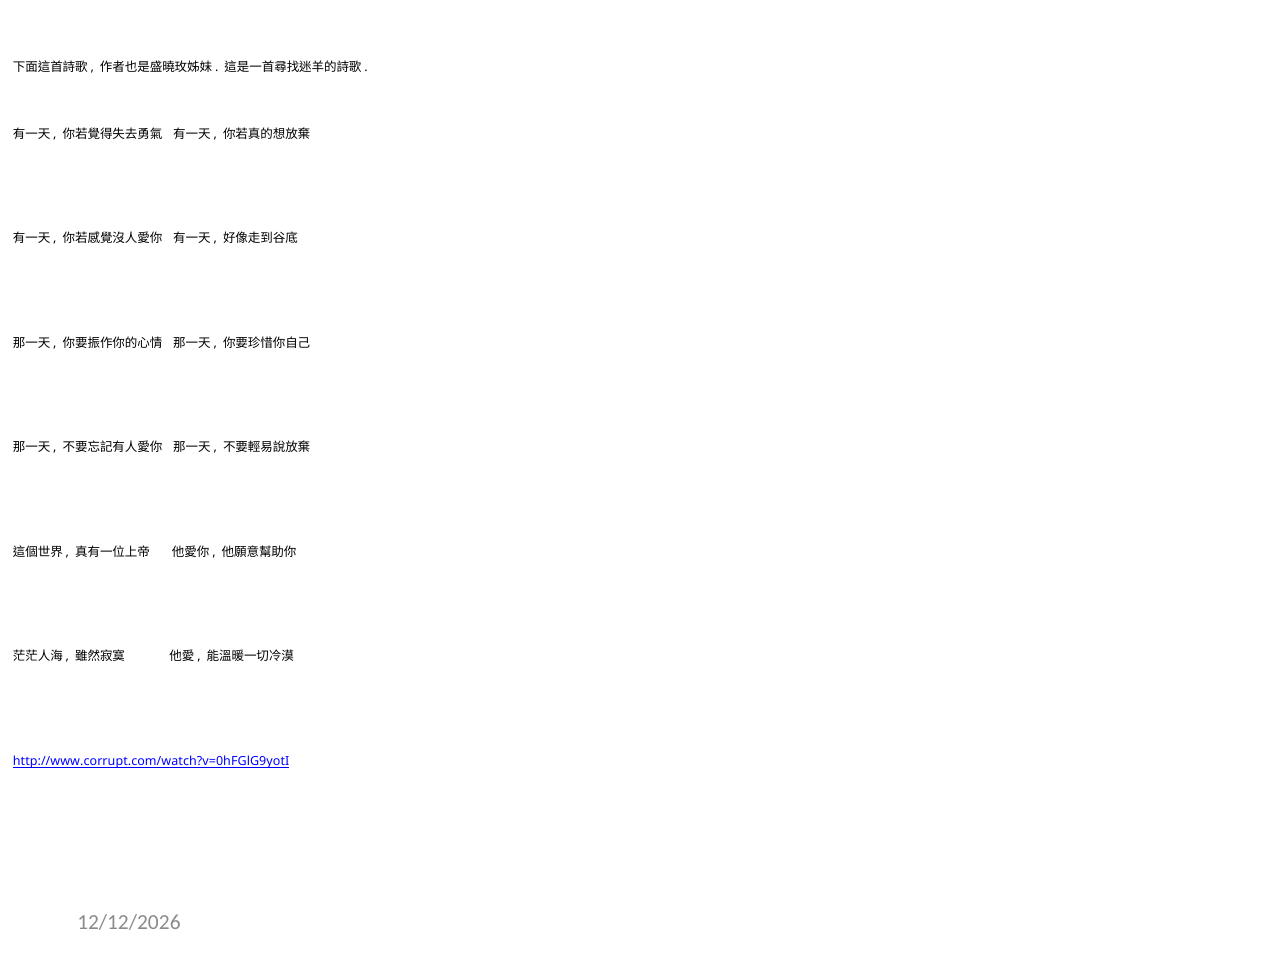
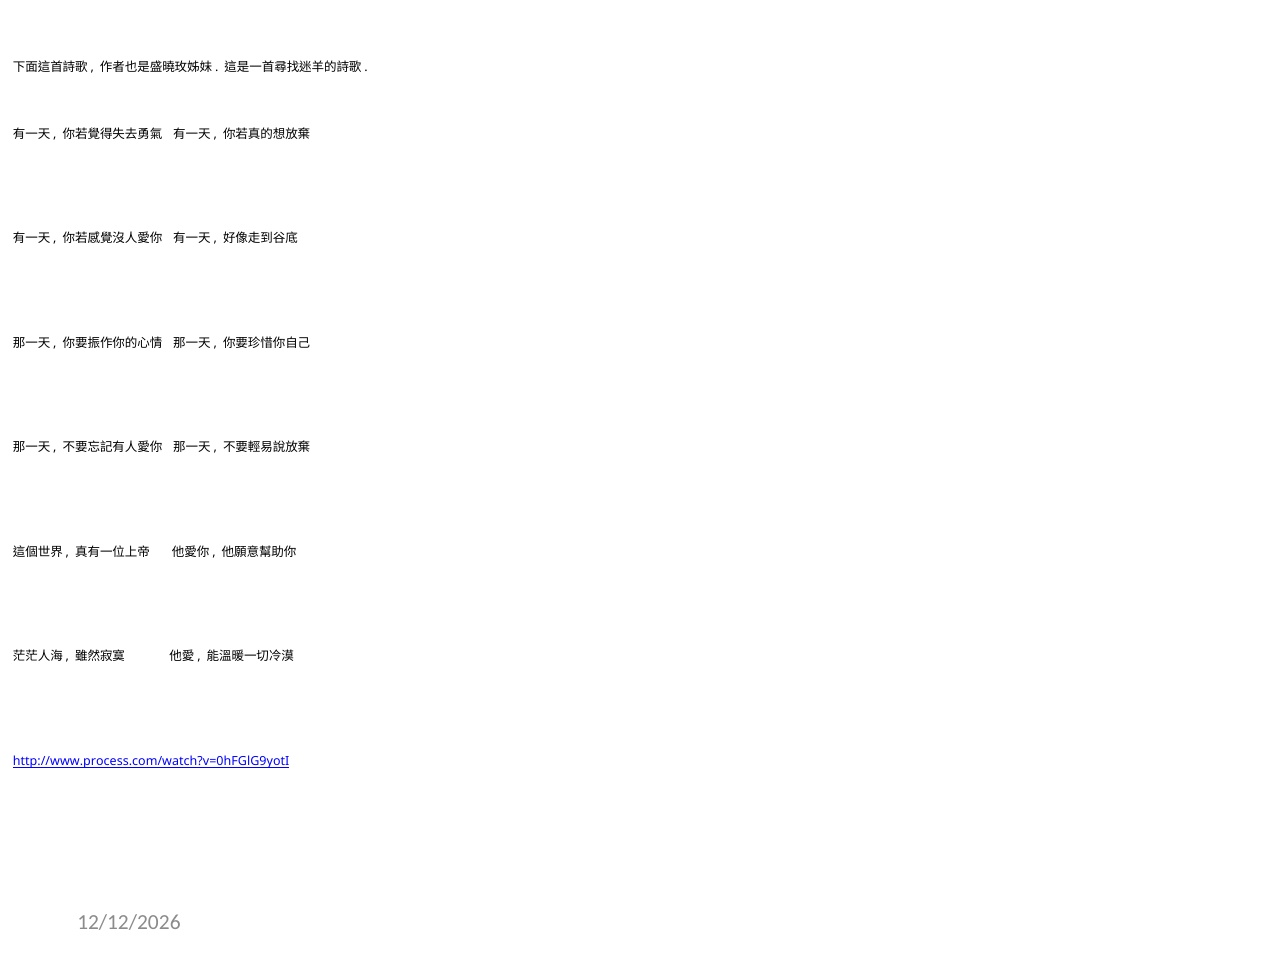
http://www.corrupt.com/watch?v=0hFGlG9yotI: http://www.corrupt.com/watch?v=0hFGlG9yotI -> http://www.process.com/watch?v=0hFGlG9yotI
